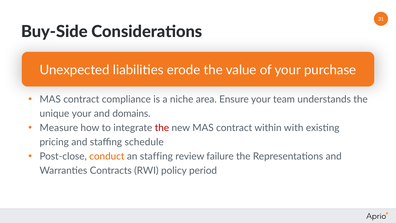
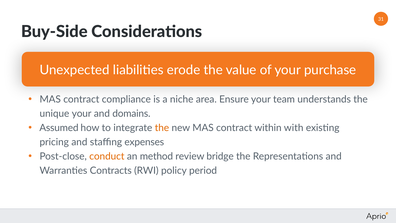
Measure: Measure -> Assumed
the at (162, 128) colour: red -> orange
schedule: schedule -> expenses
an staffing: staffing -> method
failure: failure -> bridge
